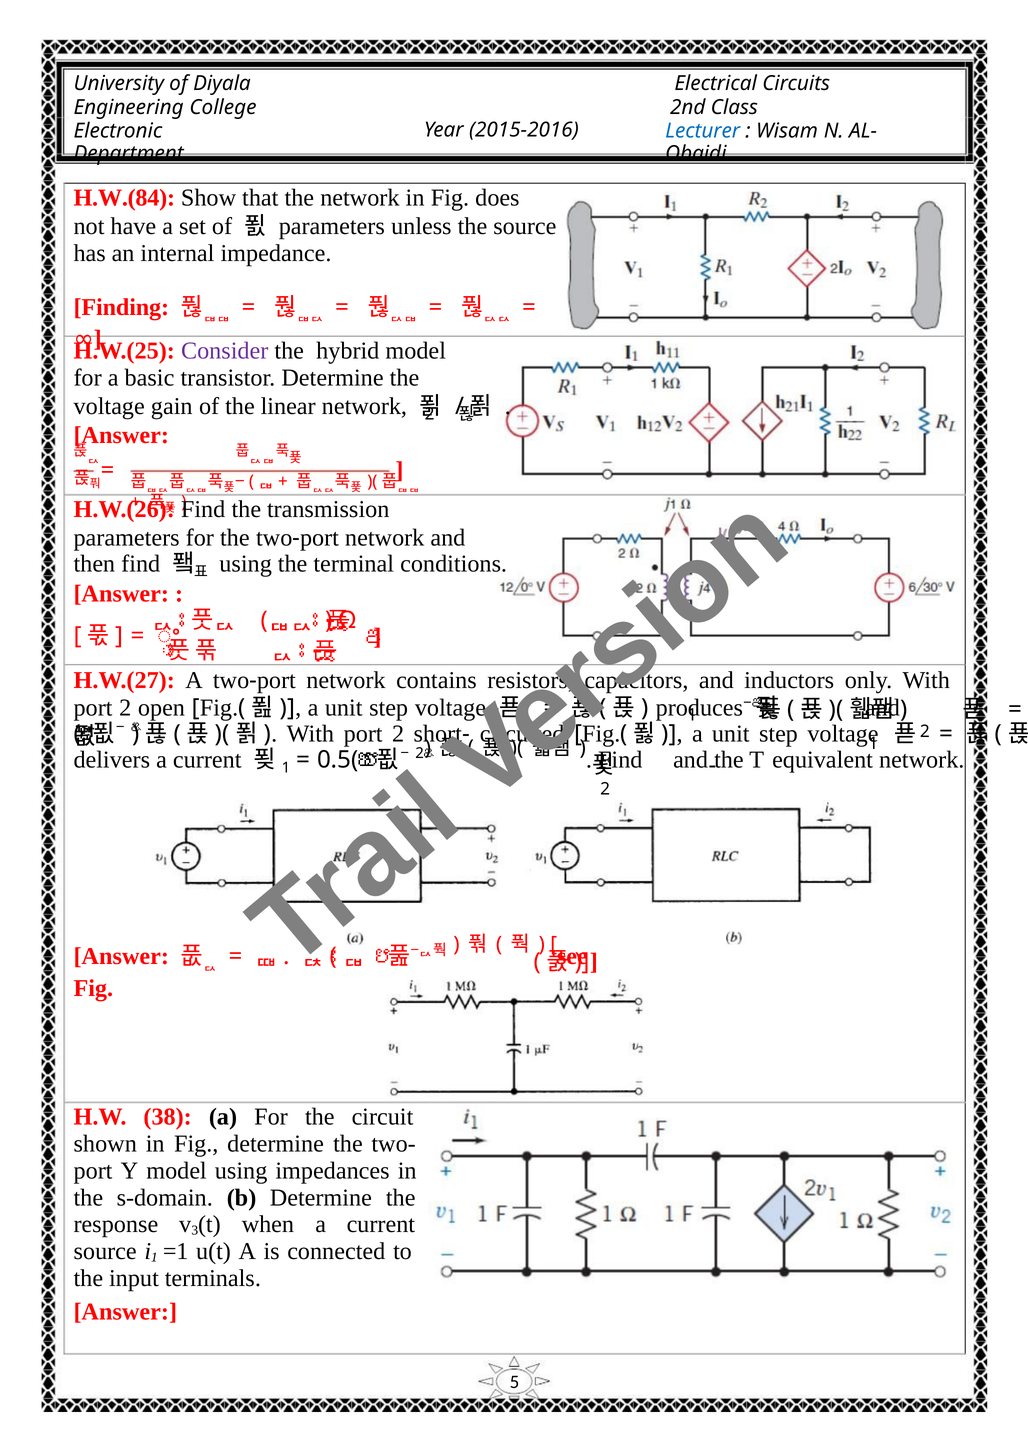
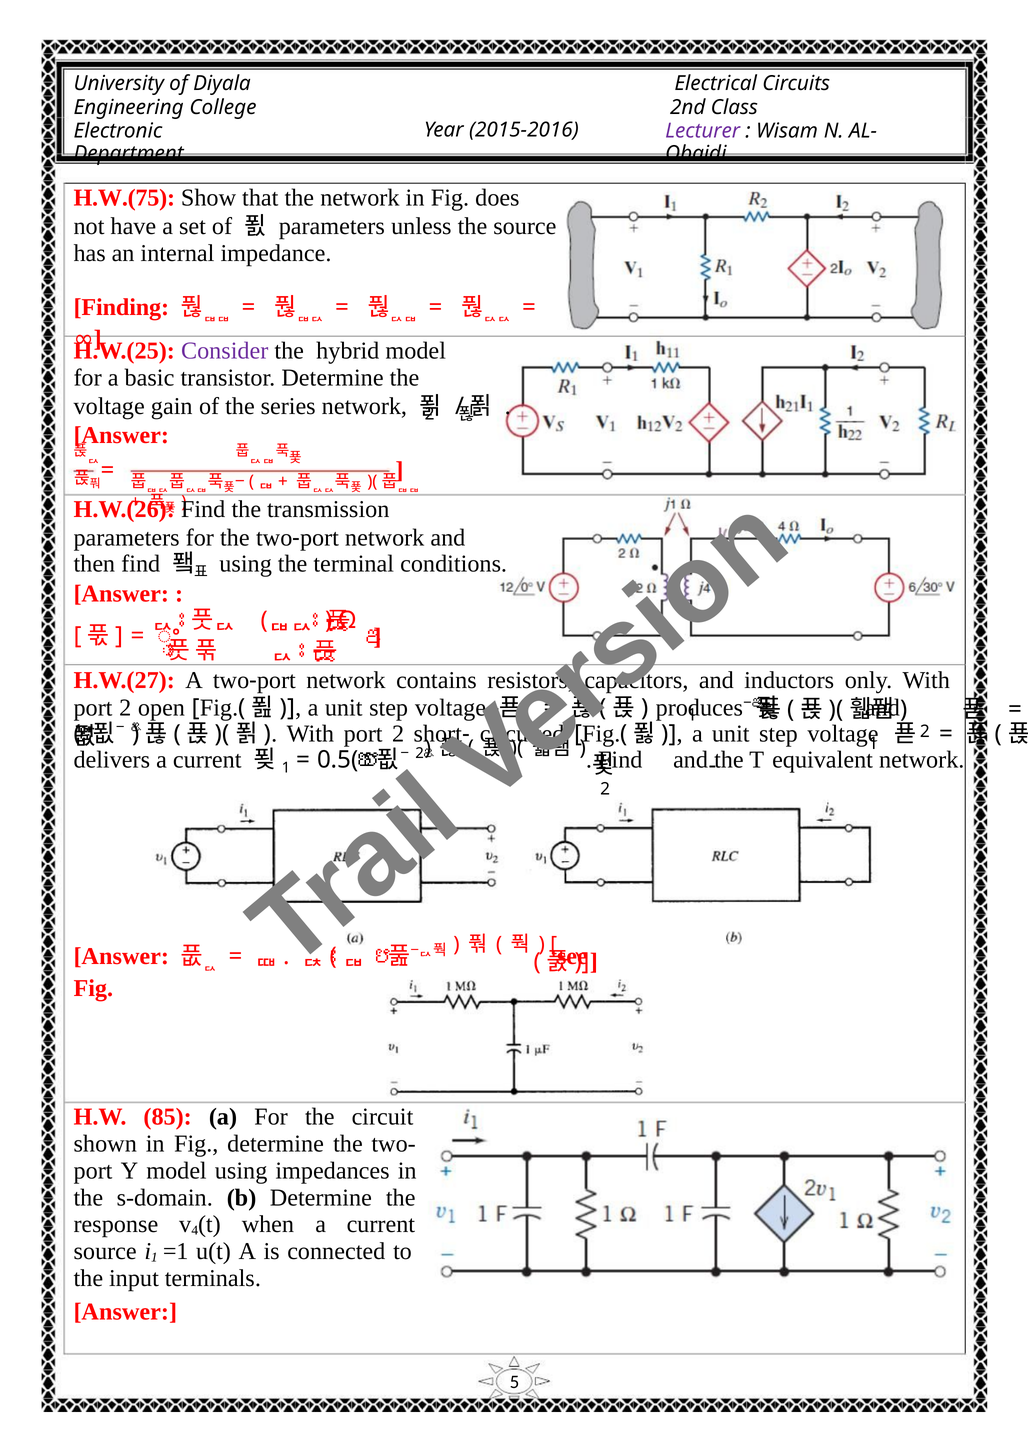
Lecturer colour: blue -> purple
H.W.(84: H.W.(84 -> H.W.(75
linear: linear -> series
38: 38 -> 85
3: 3 -> 4
